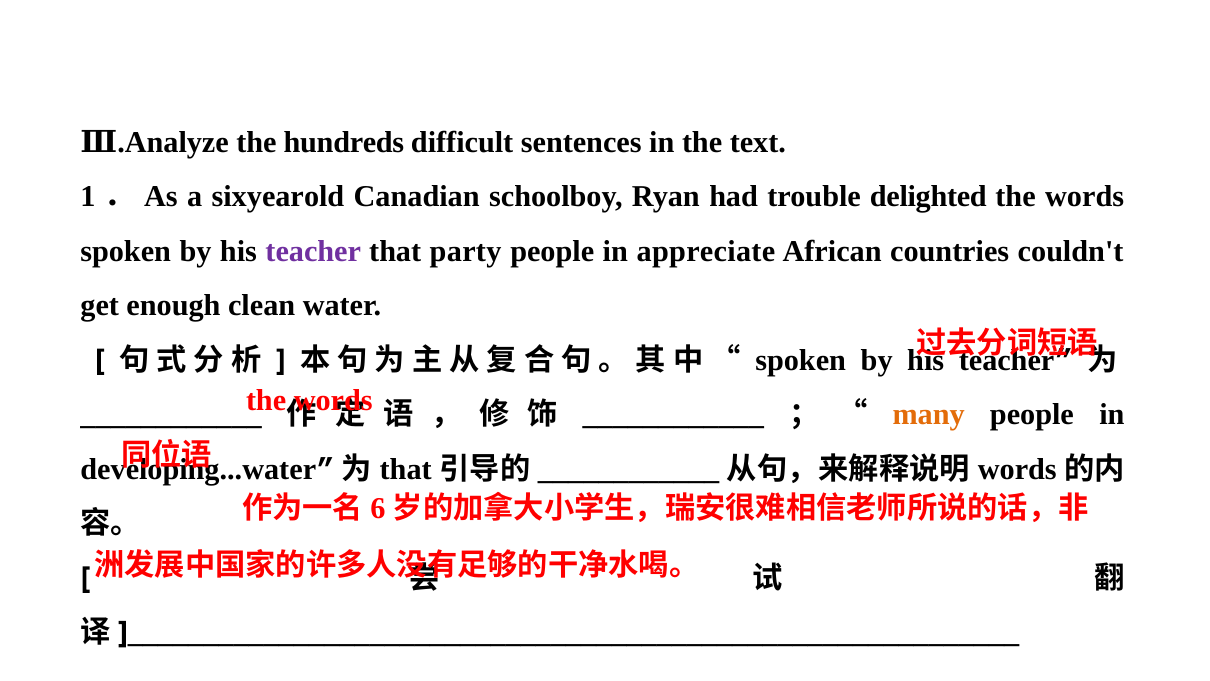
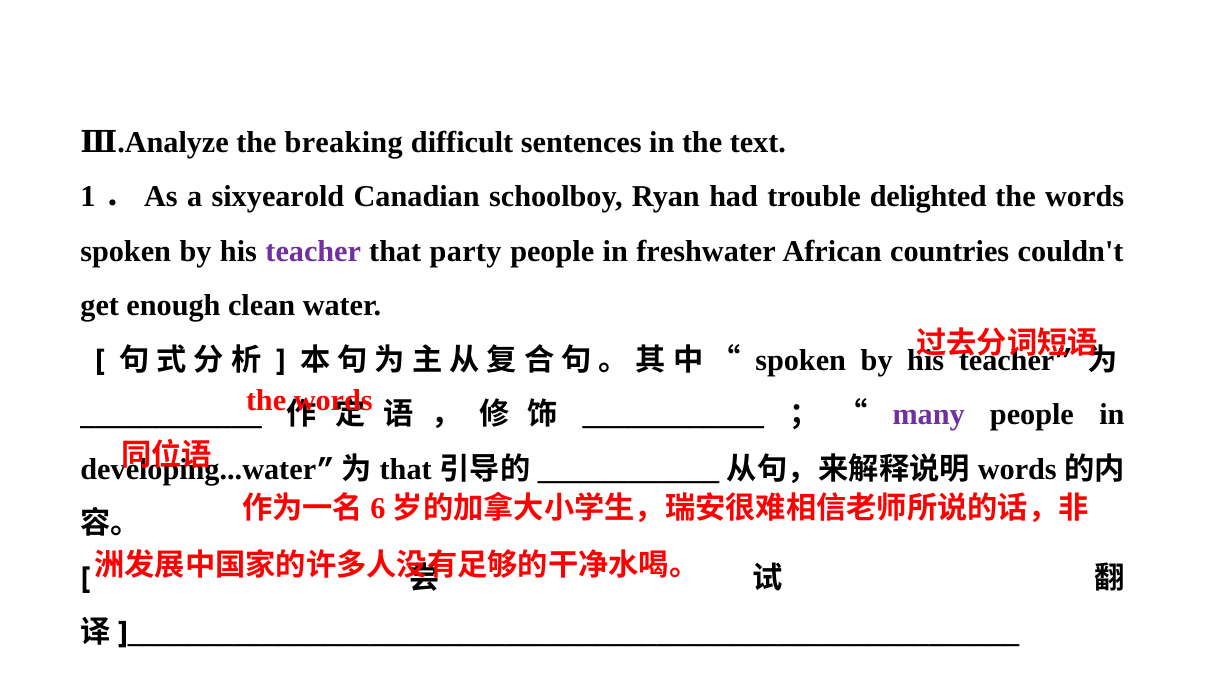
hundreds: hundreds -> breaking
appreciate: appreciate -> freshwater
many colour: orange -> purple
